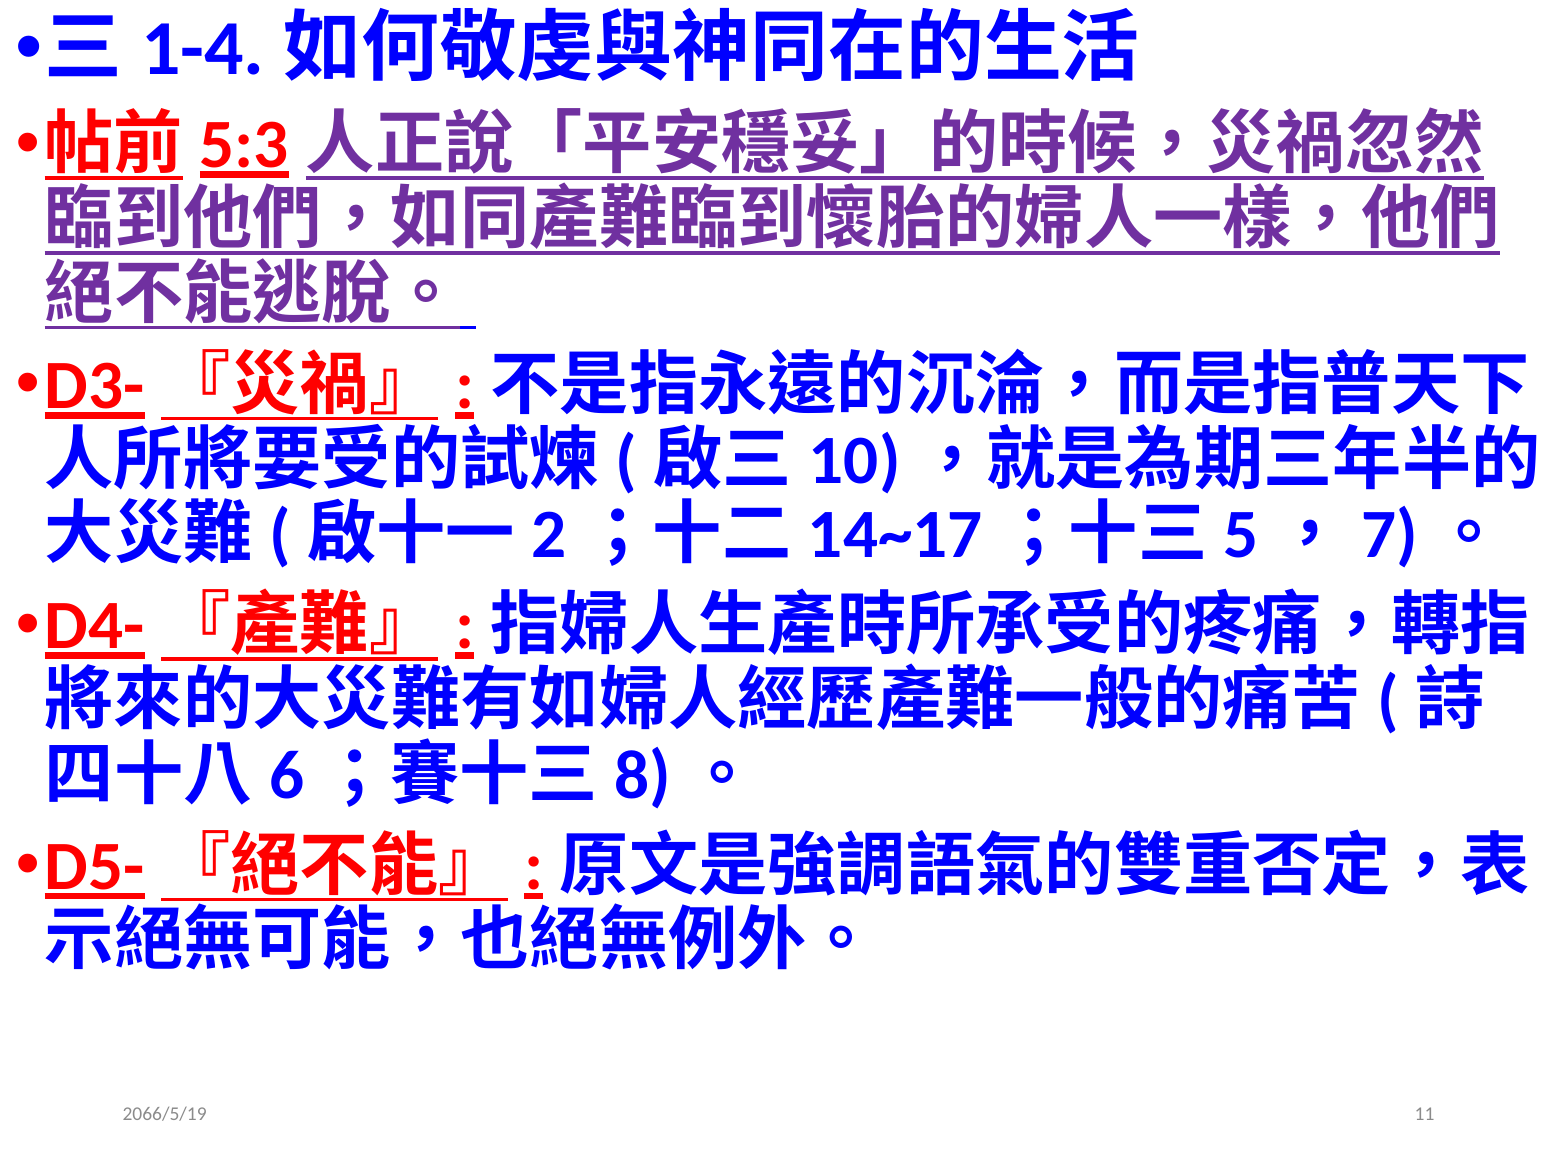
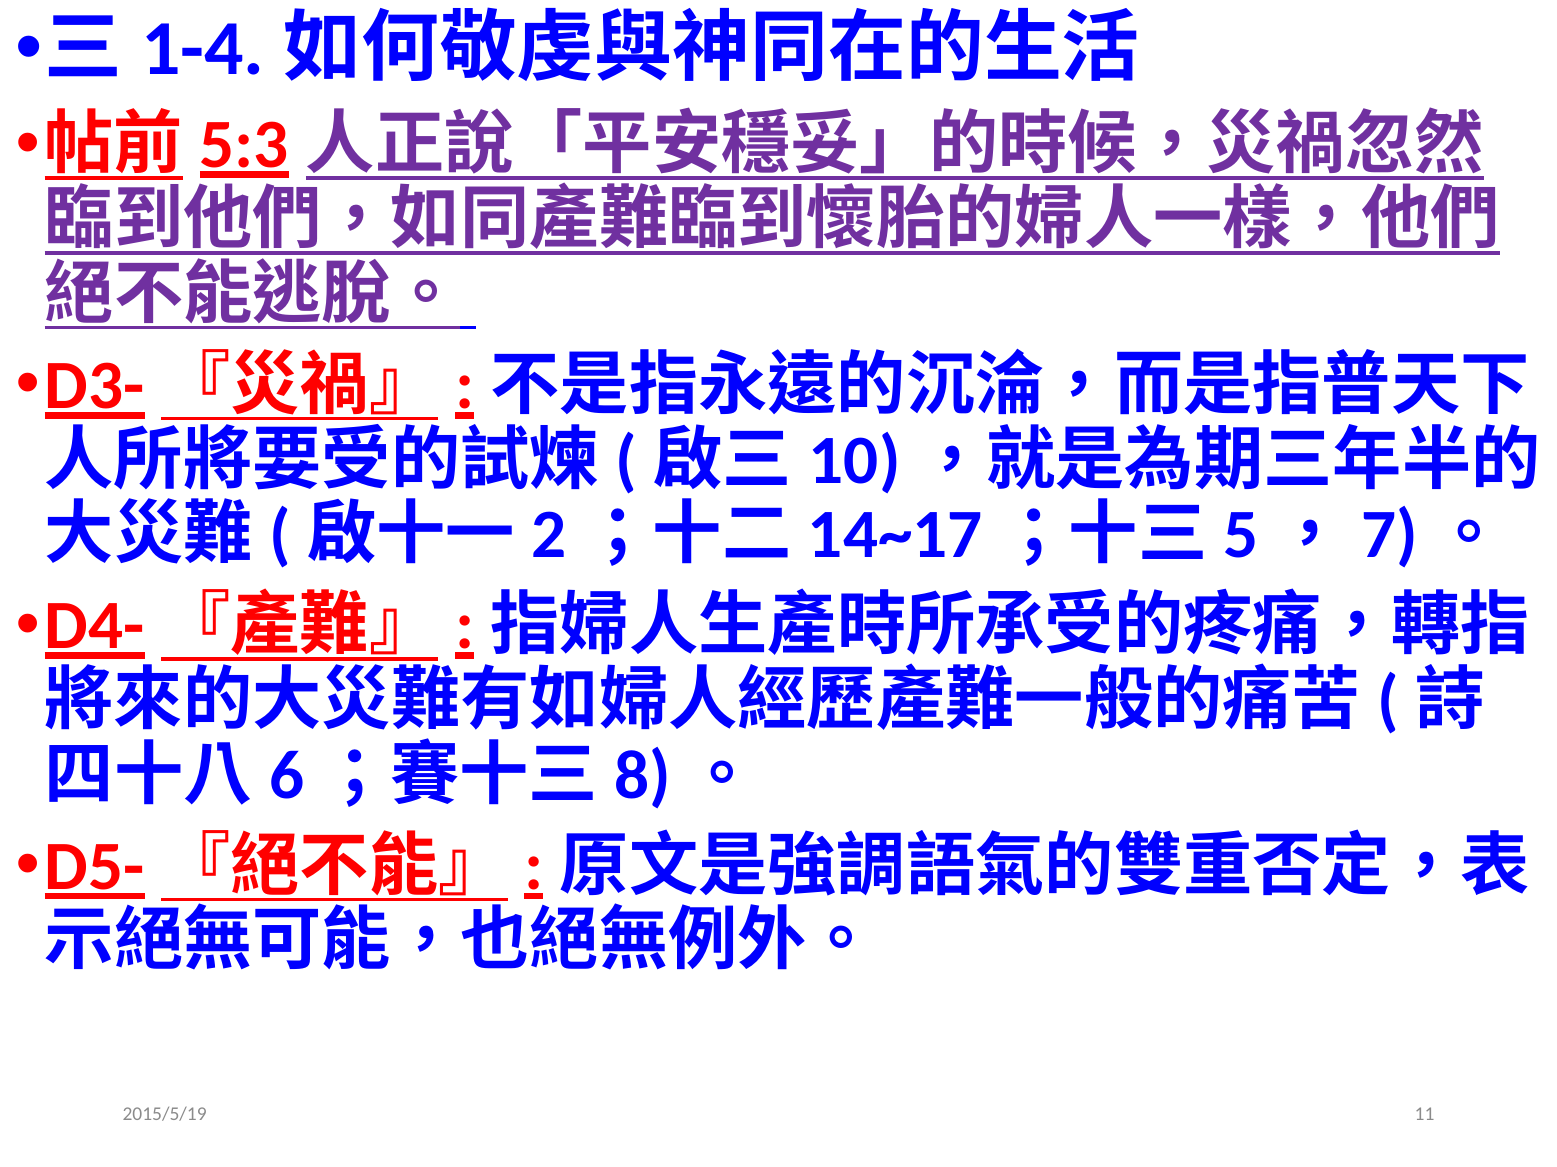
2066/5/19: 2066/5/19 -> 2015/5/19
